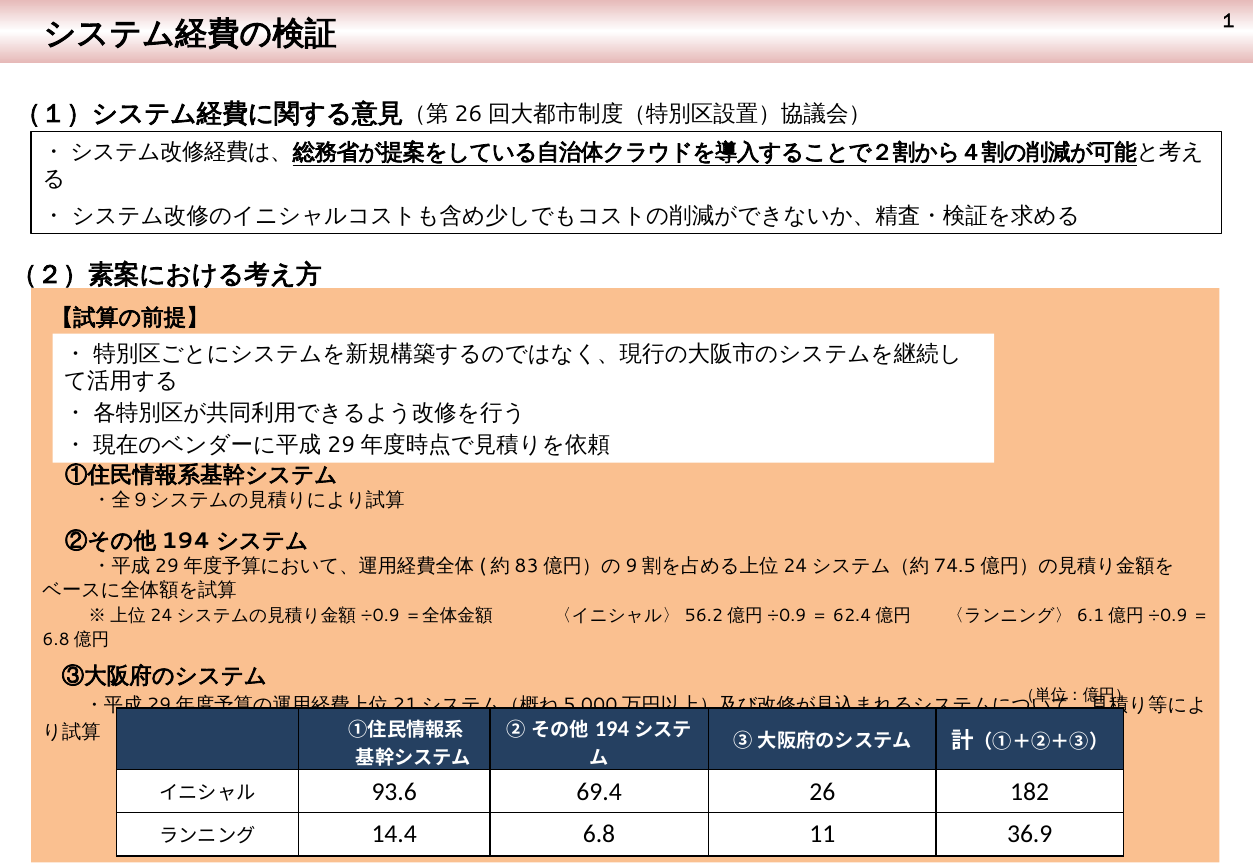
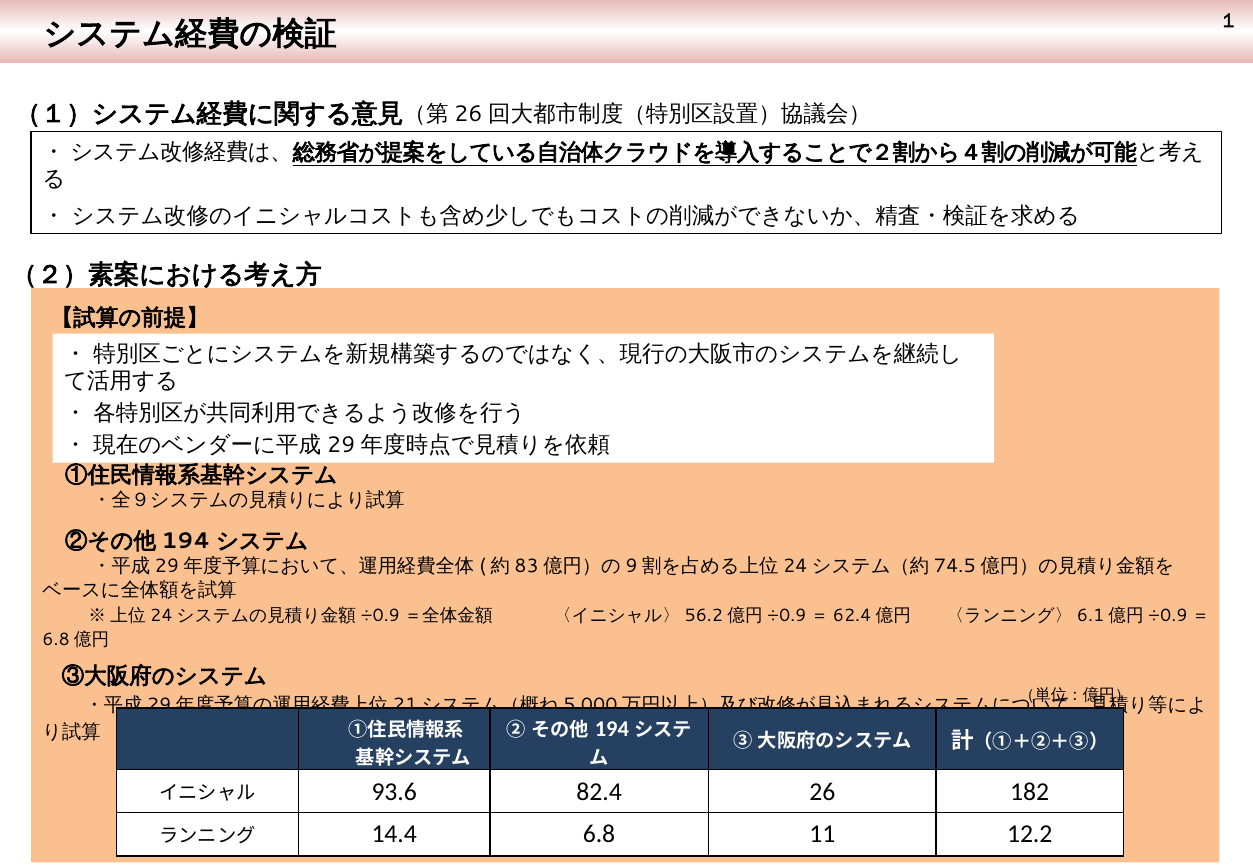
69.4: 69.4 -> 82.4
36.9: 36.9 -> 12.2
